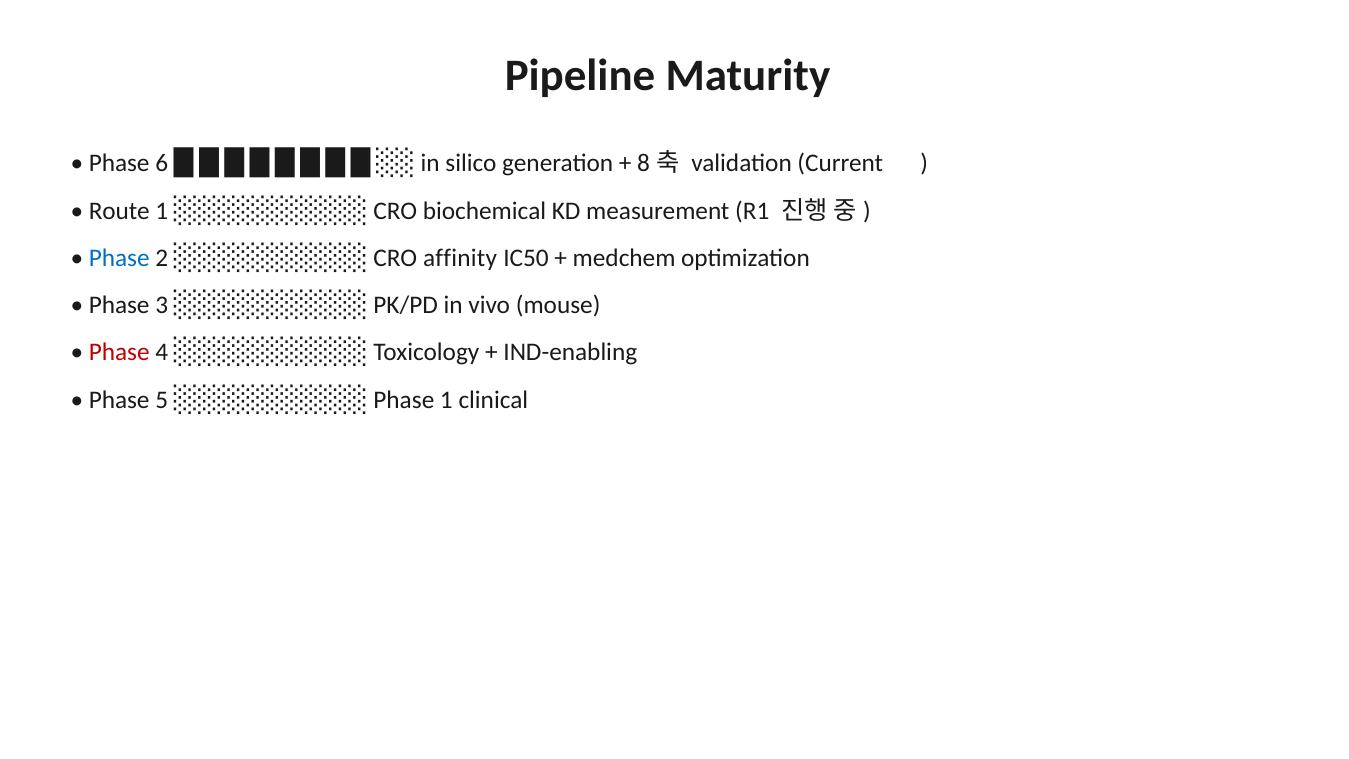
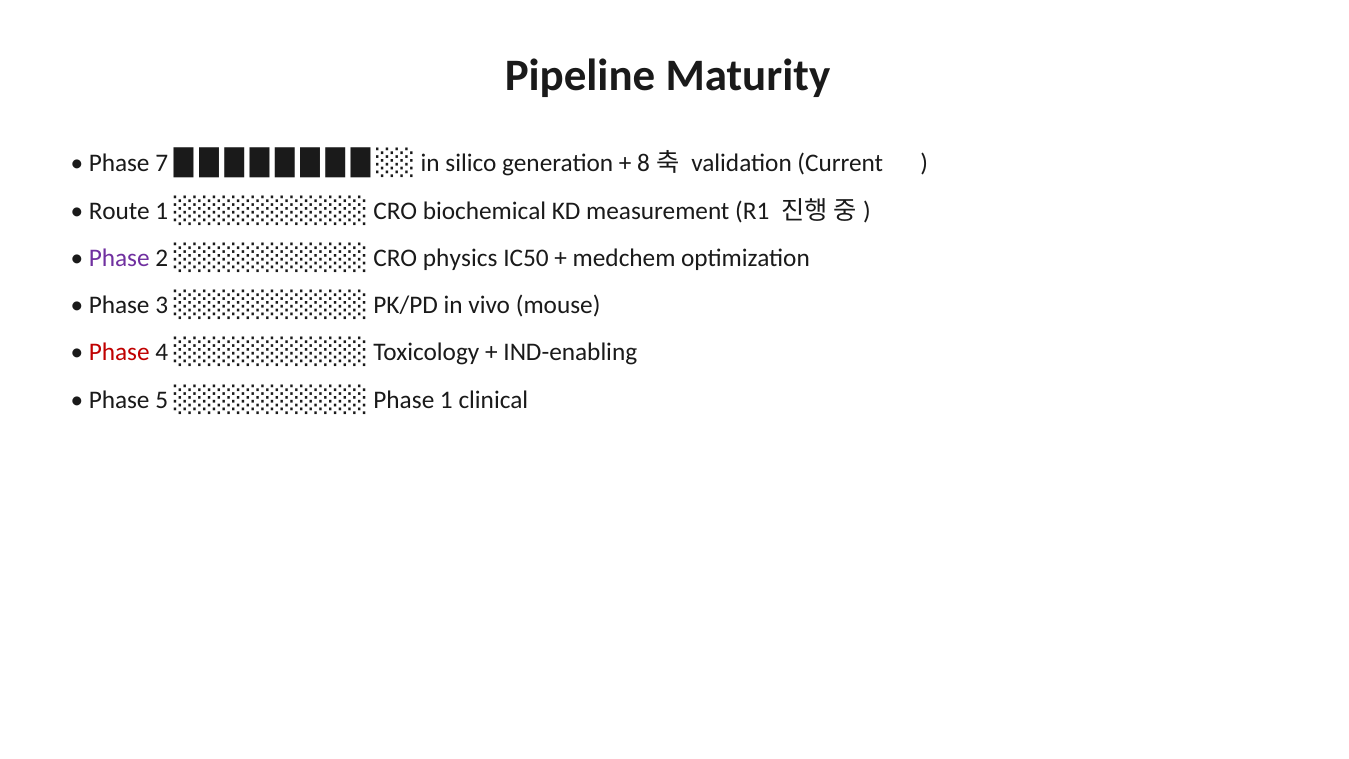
6: 6 -> 7
Phase at (119, 258) colour: blue -> purple
affinity: affinity -> physics
